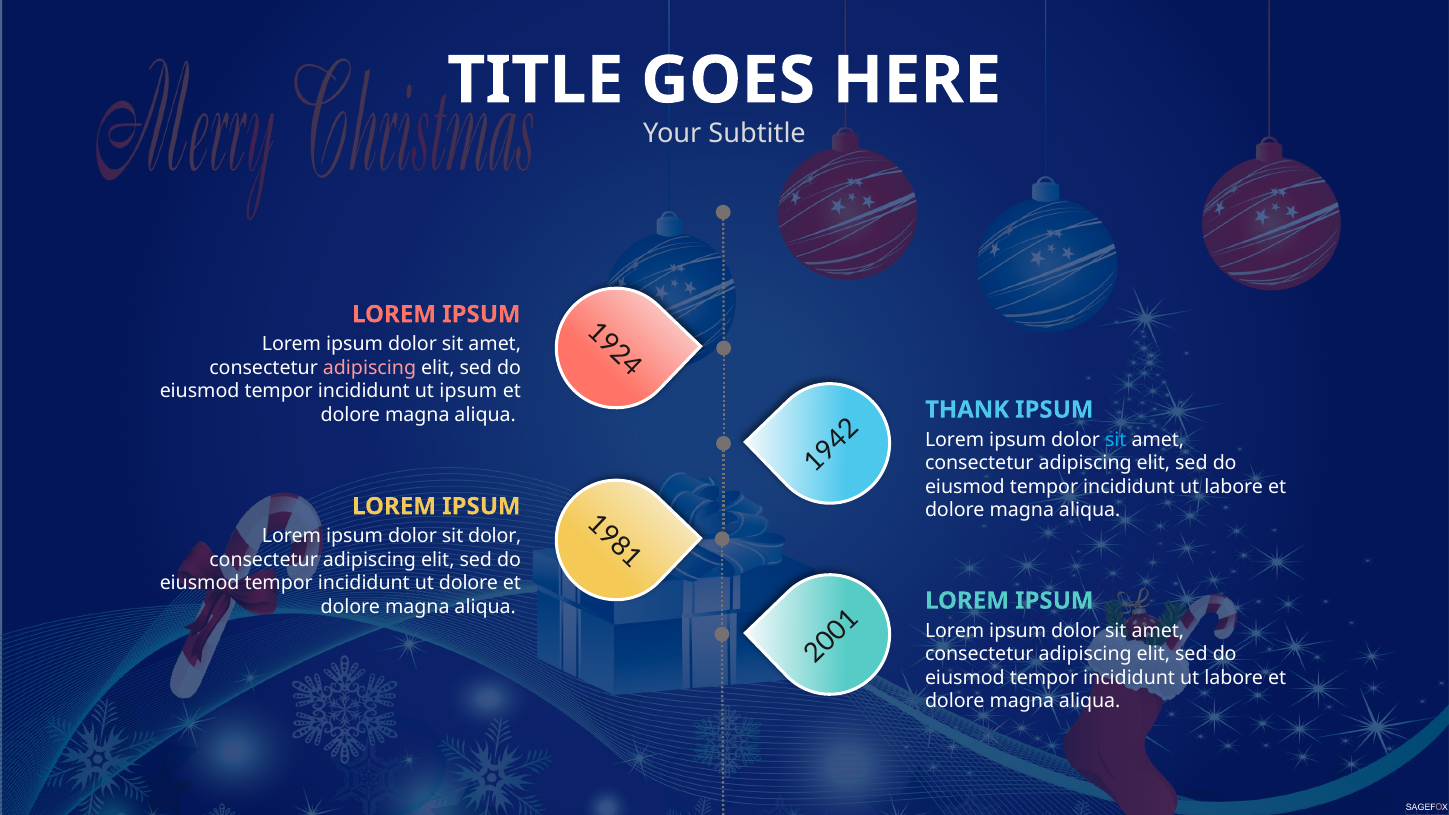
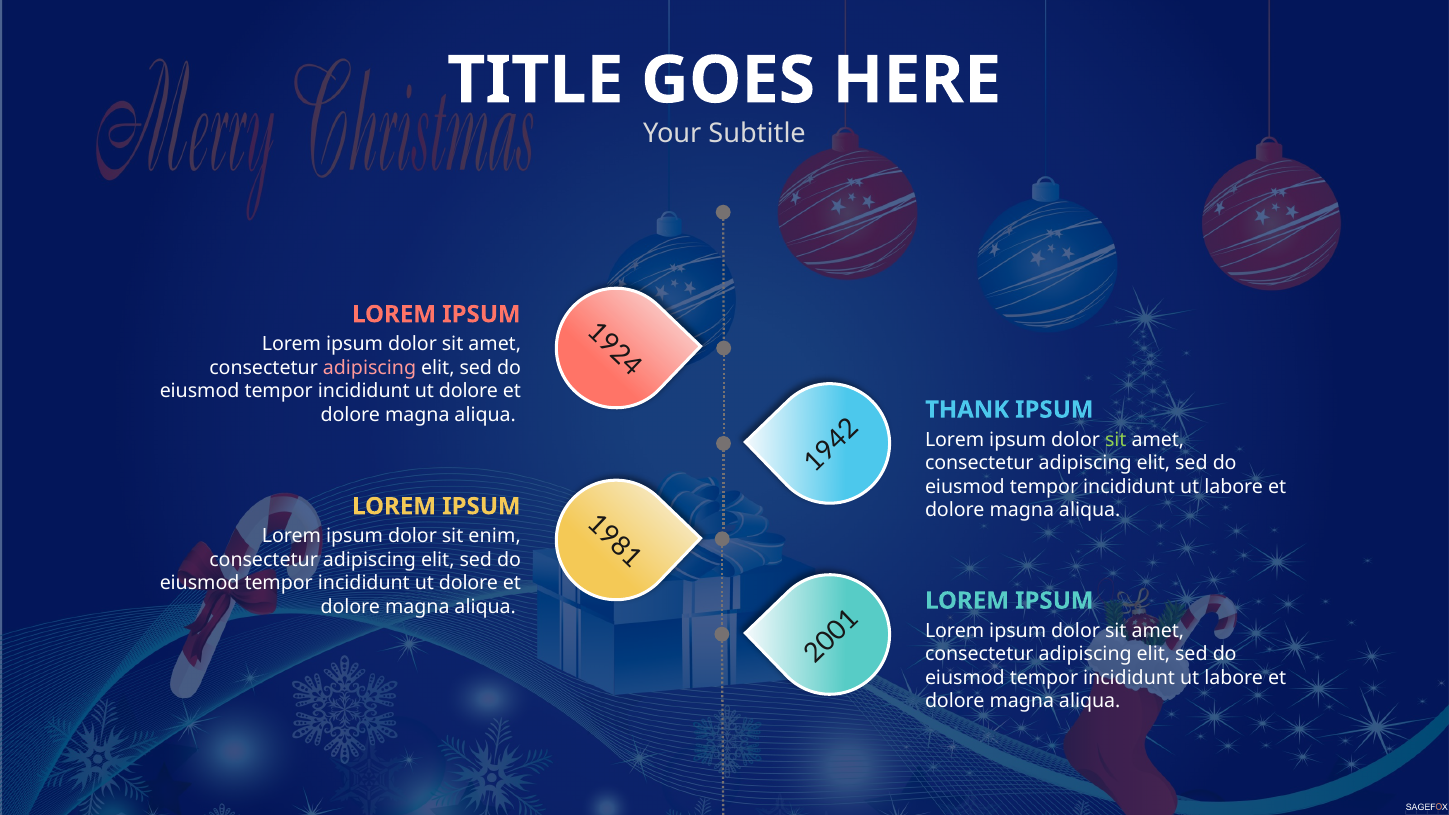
ipsum at (468, 391): ipsum -> dolore
sit at (1116, 440) colour: light blue -> light green
sit dolor: dolor -> enim
